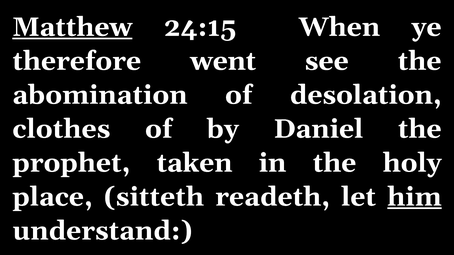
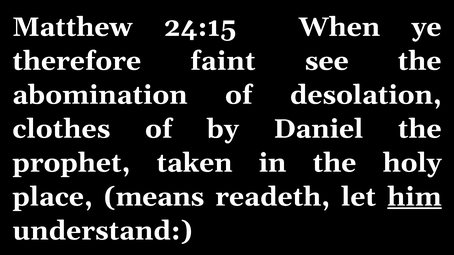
Matthew underline: present -> none
went: went -> faint
sitteth: sitteth -> means
